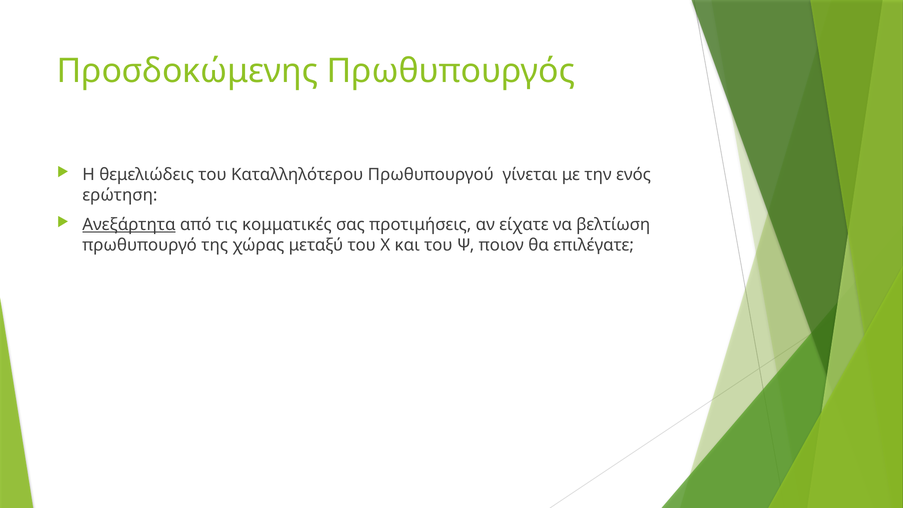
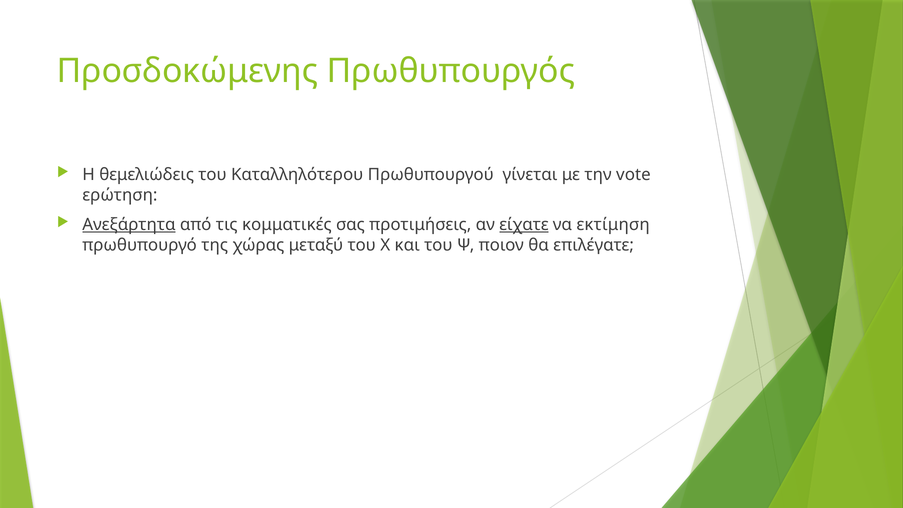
ενός: ενός -> vote
είχατε underline: none -> present
βελτίωση: βελτίωση -> εκτίμηση
